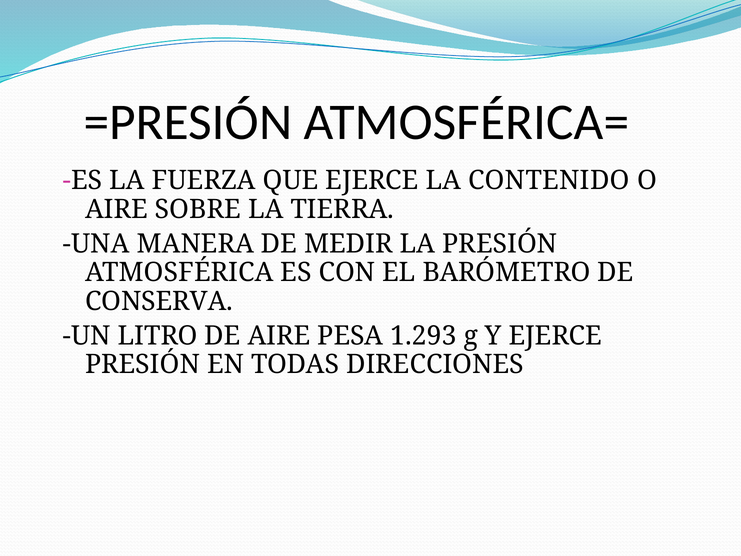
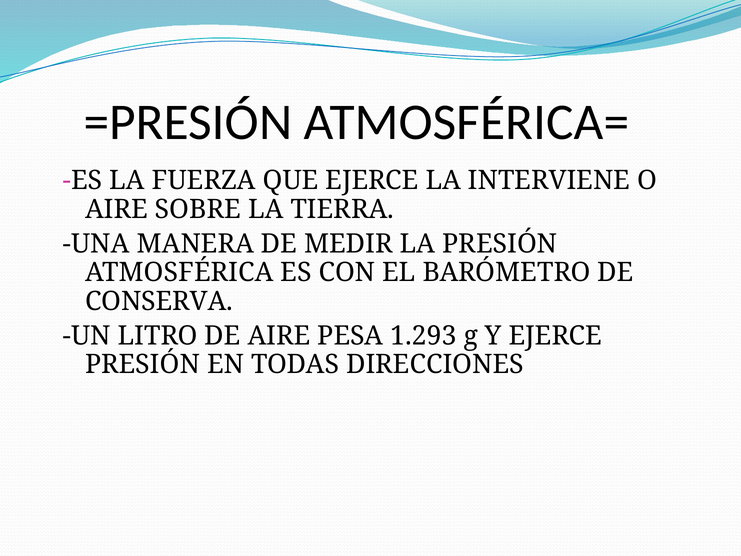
CONTENIDO: CONTENIDO -> INTERVIENE
